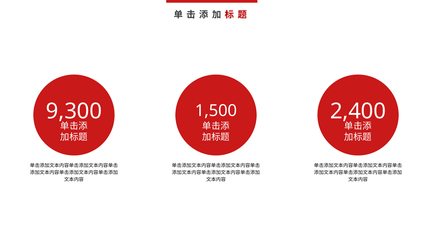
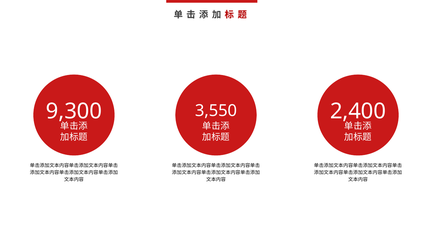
1,500: 1,500 -> 3,550
